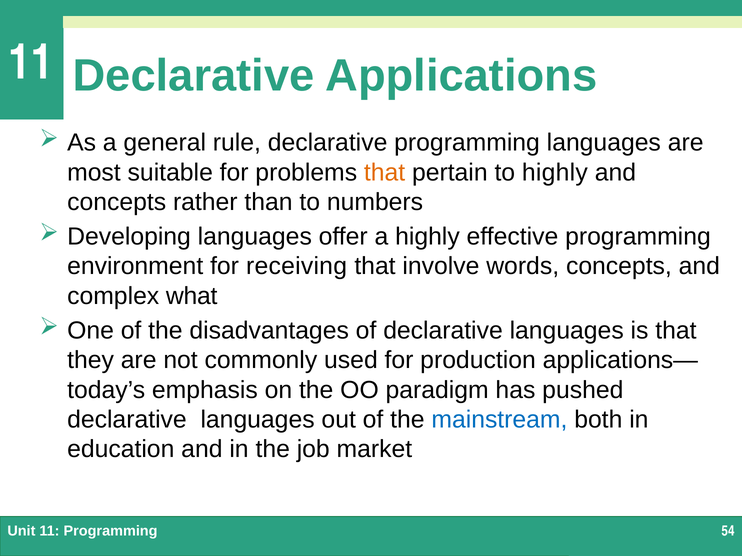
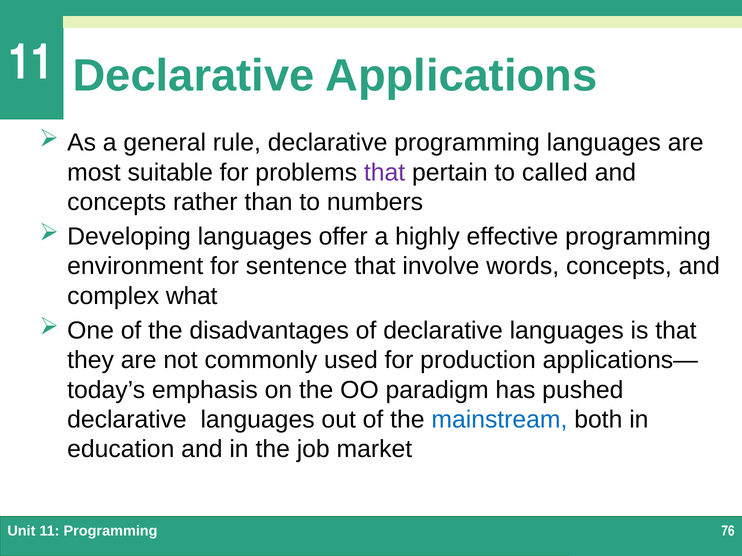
that at (385, 173) colour: orange -> purple
to highly: highly -> called
receiving: receiving -> sentence
54: 54 -> 76
